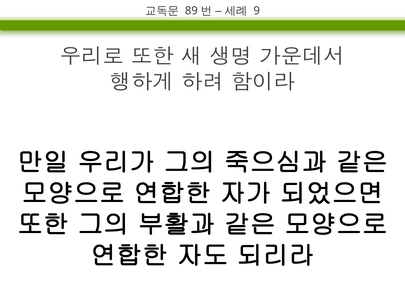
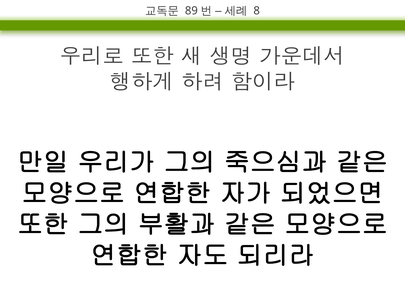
9: 9 -> 8
